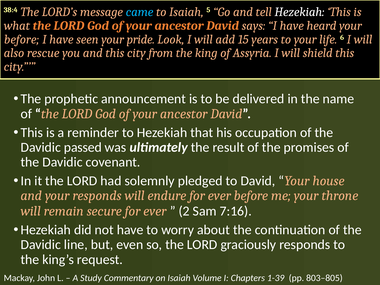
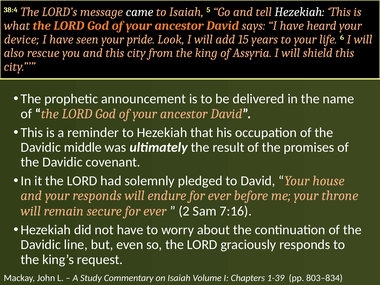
came colour: light blue -> white
before at (22, 39): before -> device
passed: passed -> middle
803–805: 803–805 -> 803–834
